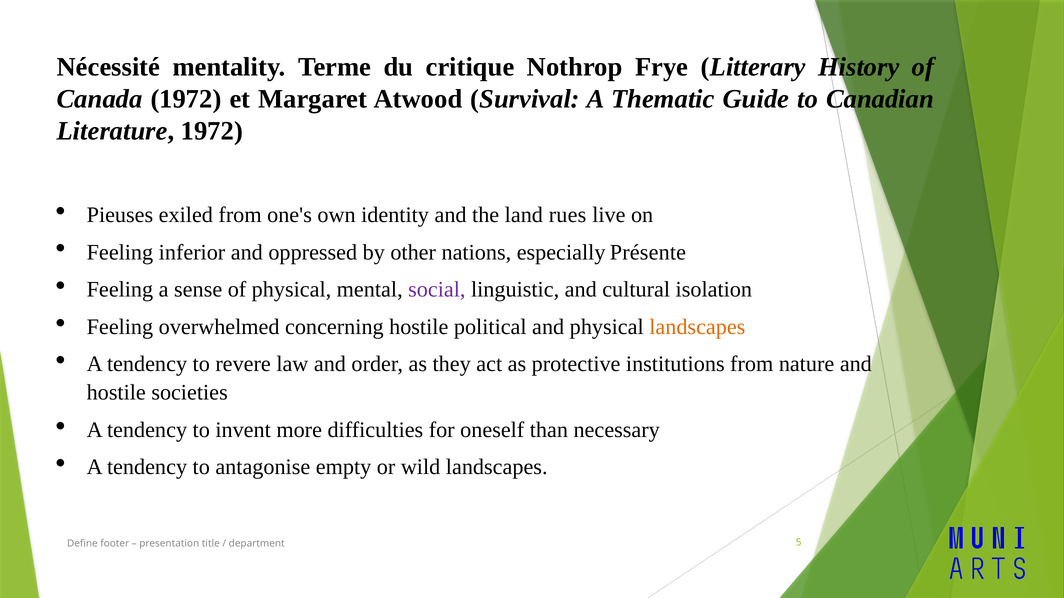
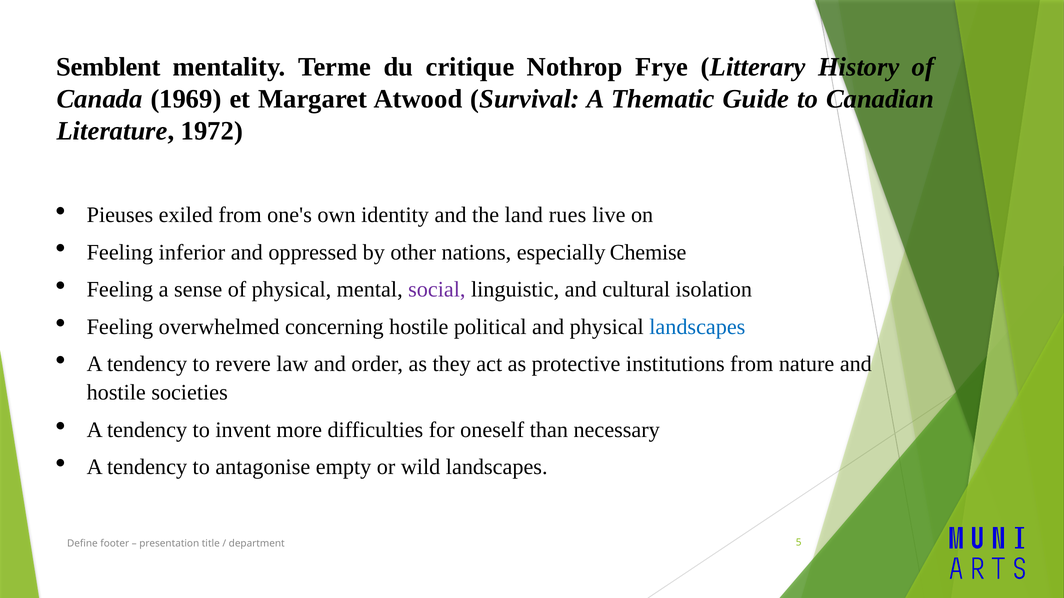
Nécessité: Nécessité -> Semblent
Canada 1972: 1972 -> 1969
Présente: Présente -> Chemise
landscapes at (697, 327) colour: orange -> blue
